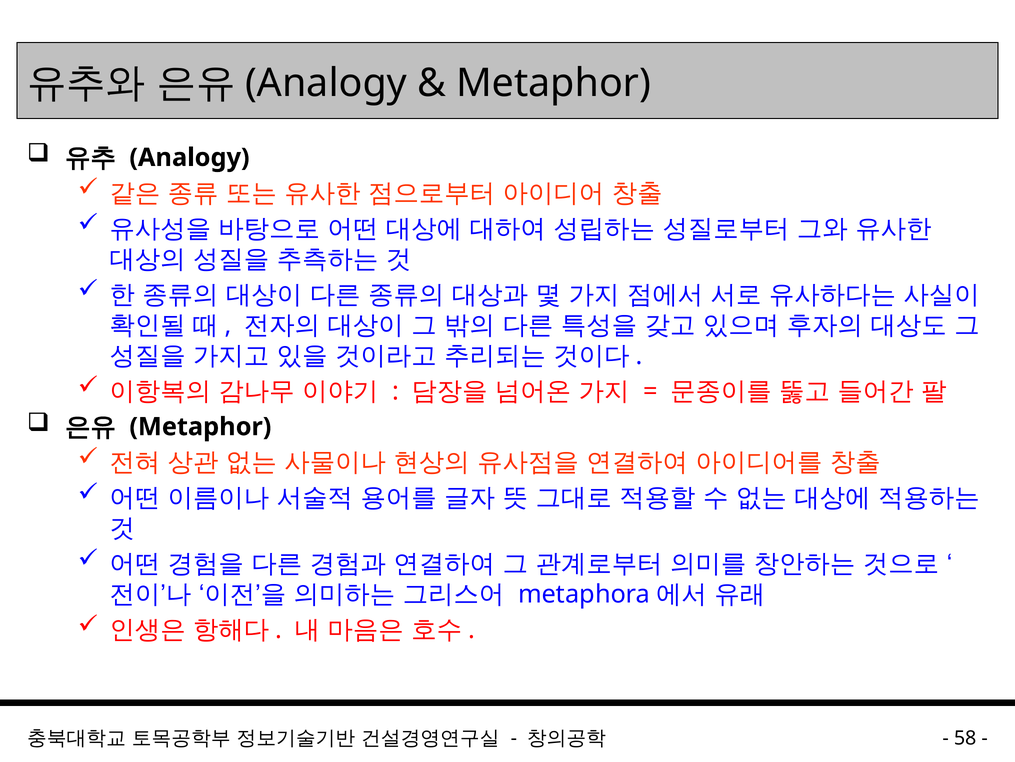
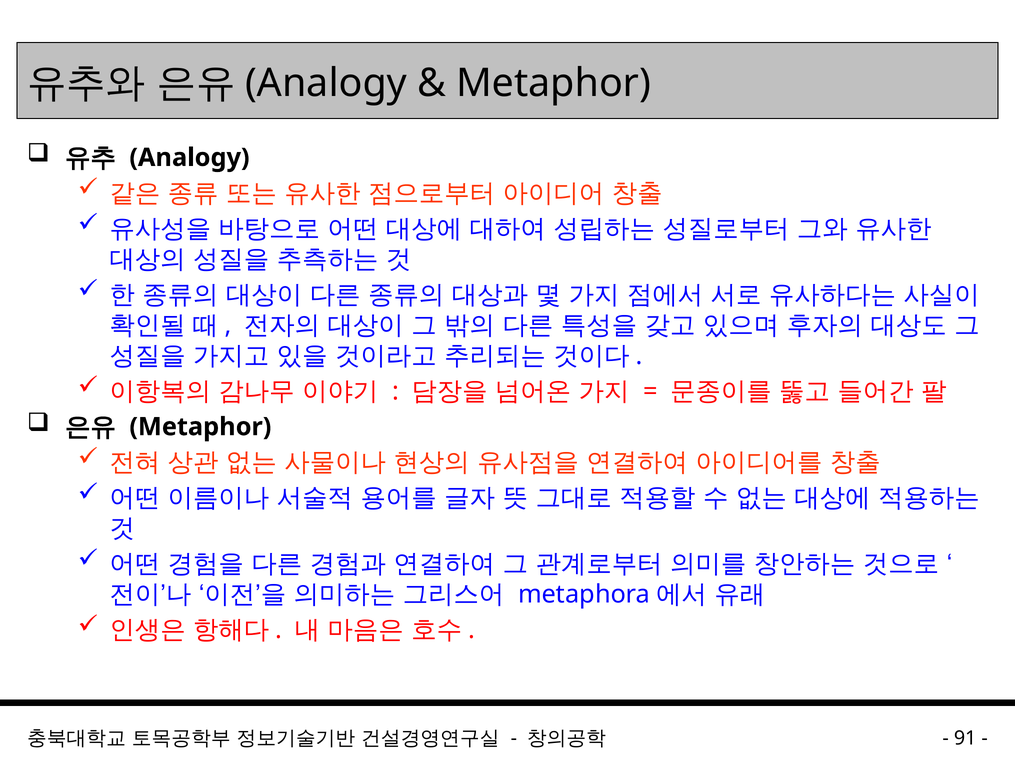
58: 58 -> 91
